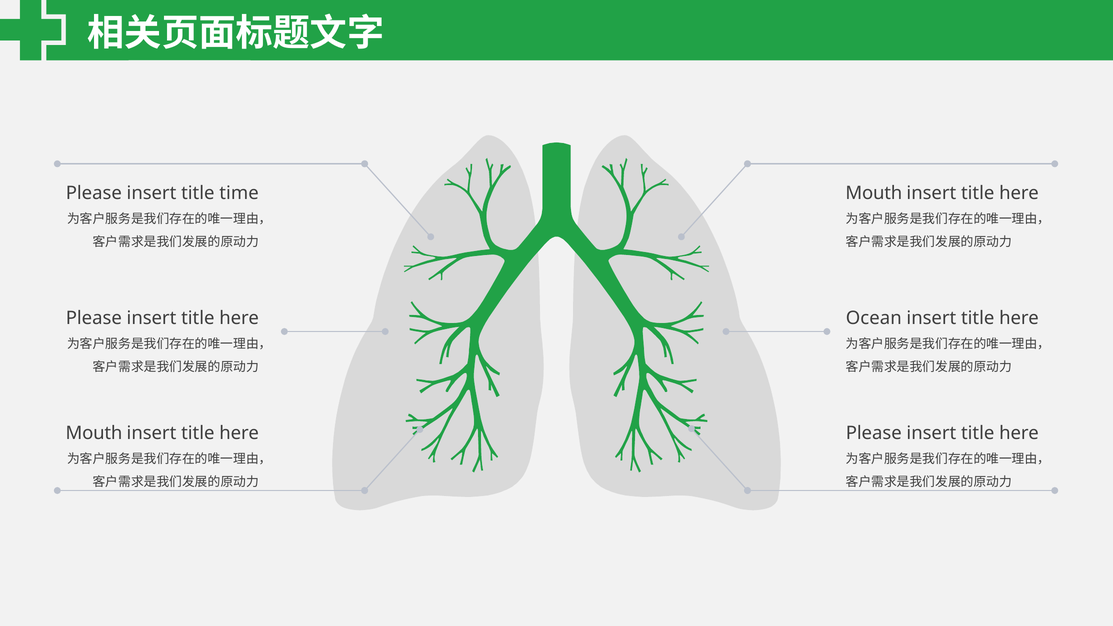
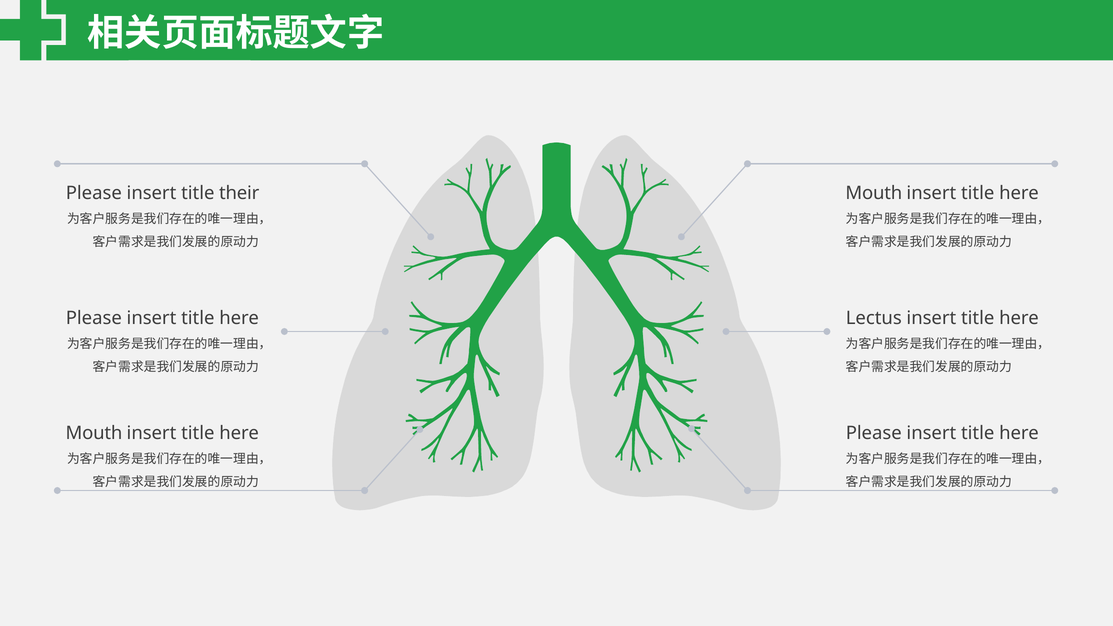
time: time -> their
Ocean: Ocean -> Lectus
